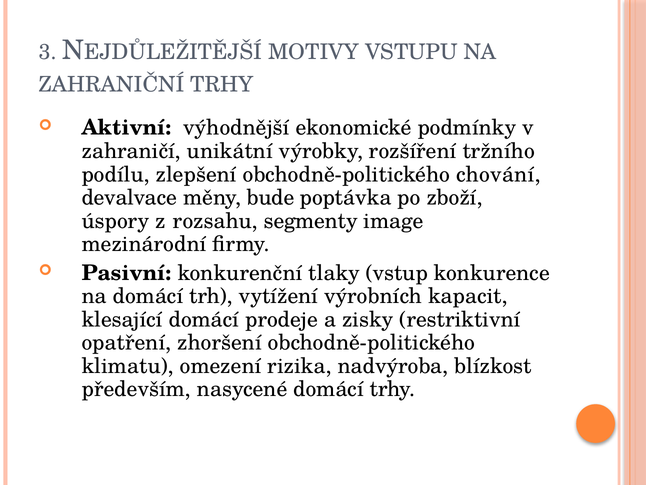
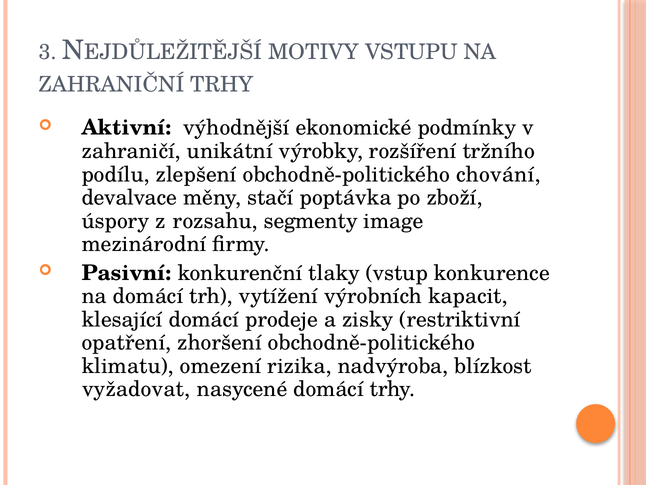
bude: bude -> stačí
především: především -> vyžadovat
